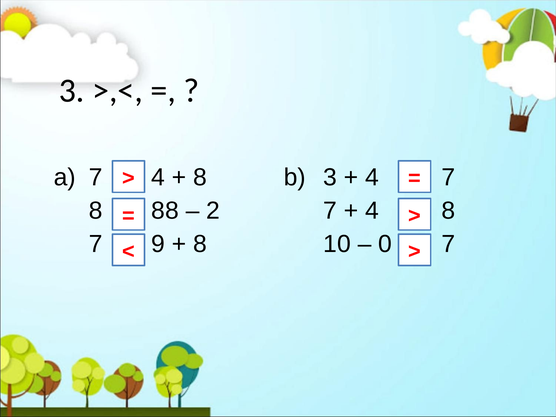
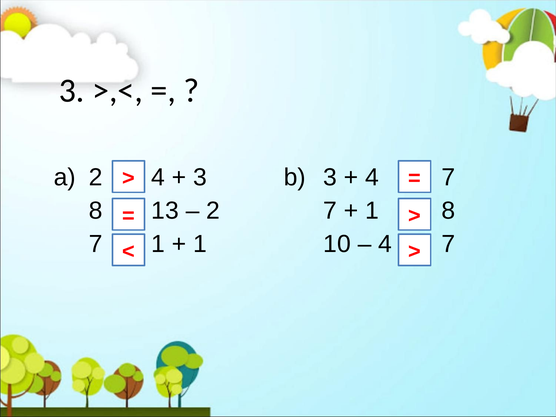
a 7: 7 -> 2
8 at (200, 177): 8 -> 3
88: 88 -> 13
4 at (372, 211): 4 -> 1
7 9: 9 -> 1
8 at (200, 244): 8 -> 1
0 at (385, 244): 0 -> 4
